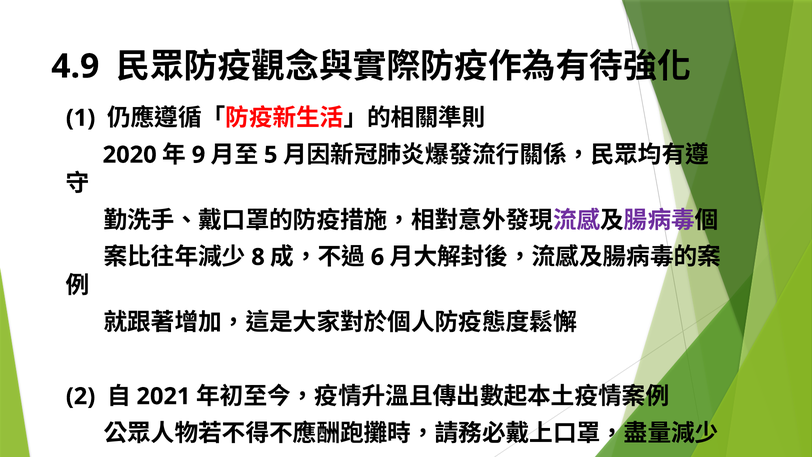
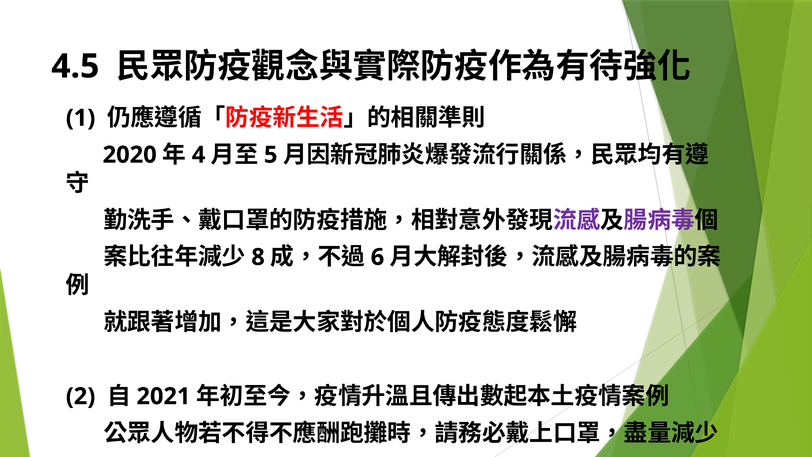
4.9: 4.9 -> 4.5
9: 9 -> 4
